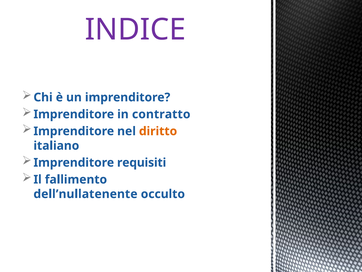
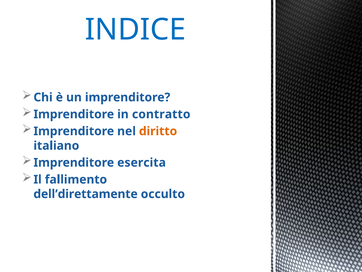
INDICE colour: purple -> blue
requisiti: requisiti -> esercita
dell’nullatenente: dell’nullatenente -> dell’direttamente
